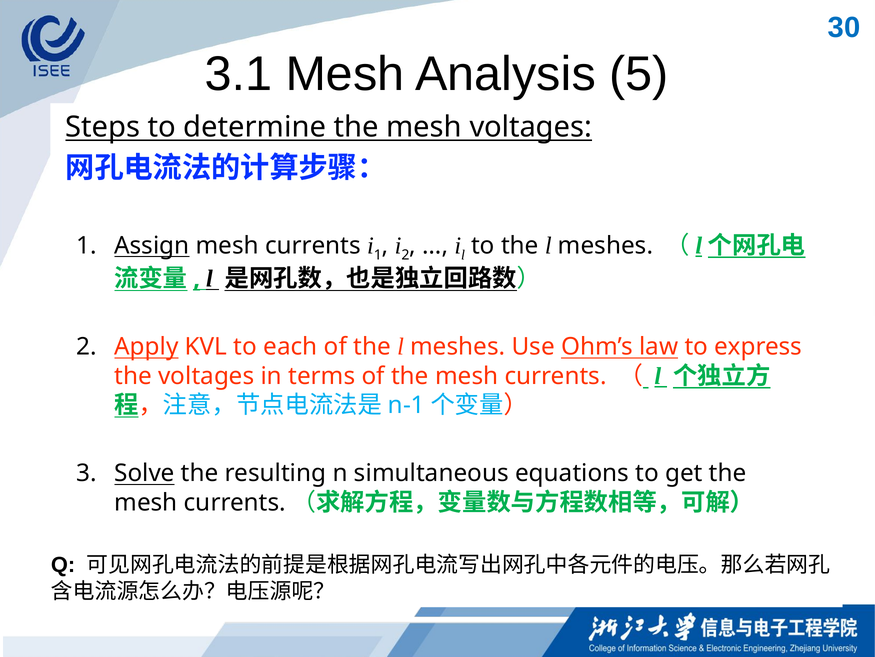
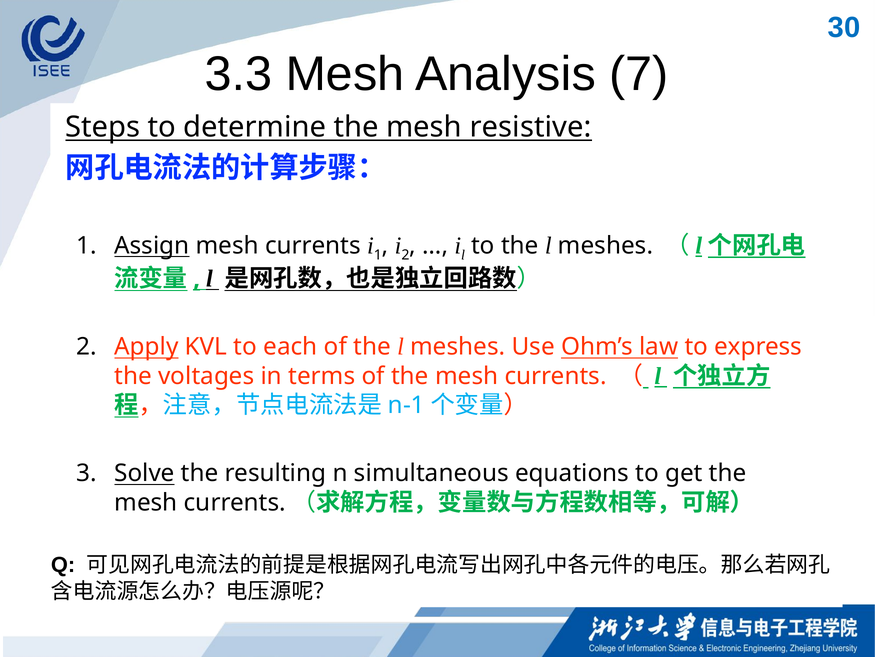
3.1: 3.1 -> 3.3
5: 5 -> 7
mesh voltages: voltages -> resistive
